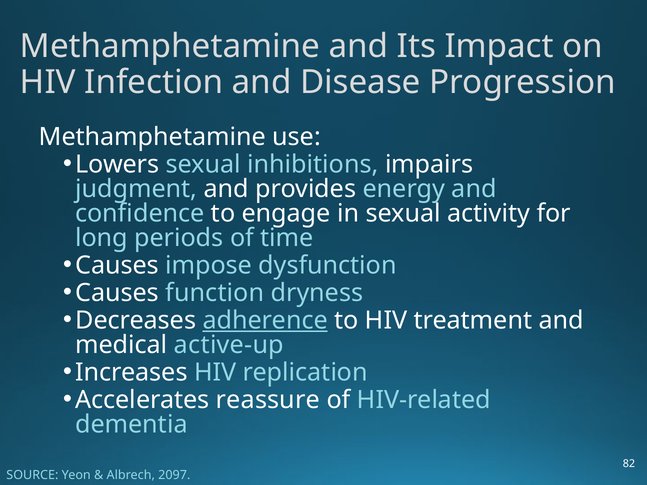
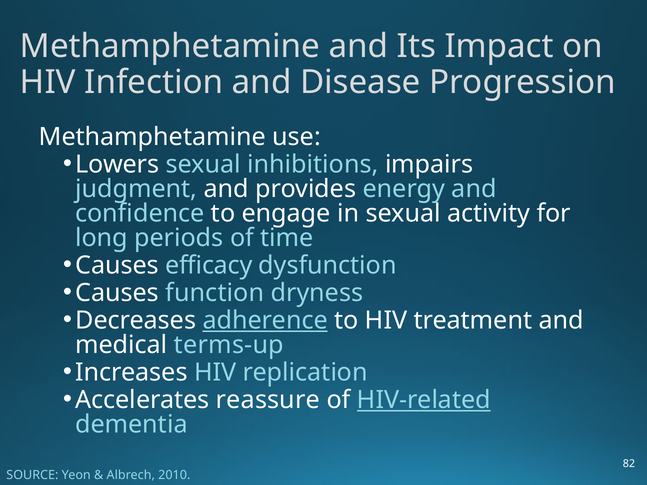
impose: impose -> efficacy
active-up: active-up -> terms-up
HIV-related underline: none -> present
2097: 2097 -> 2010
